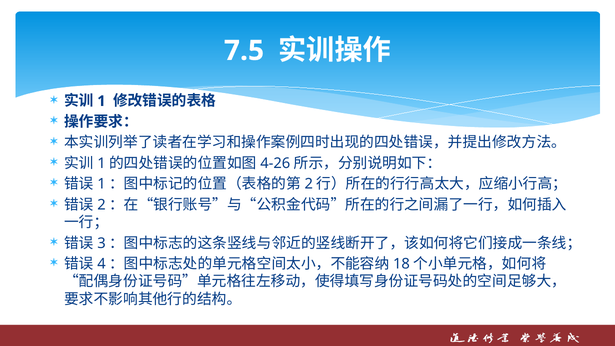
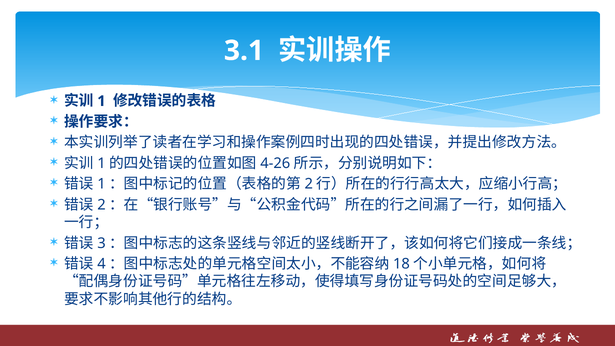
7.5: 7.5 -> 3.1
